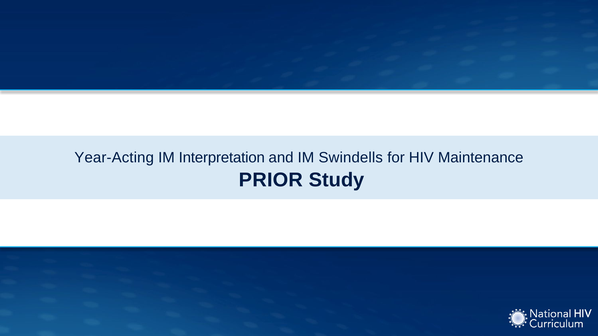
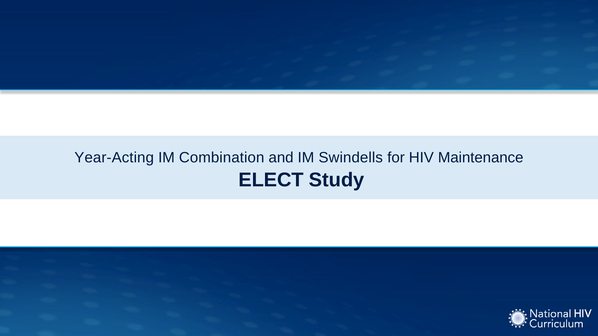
Interpretation: Interpretation -> Combination
PRIOR: PRIOR -> ELECT
